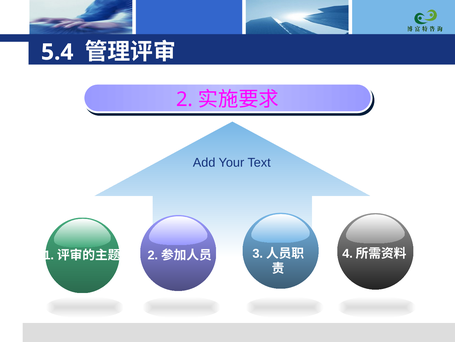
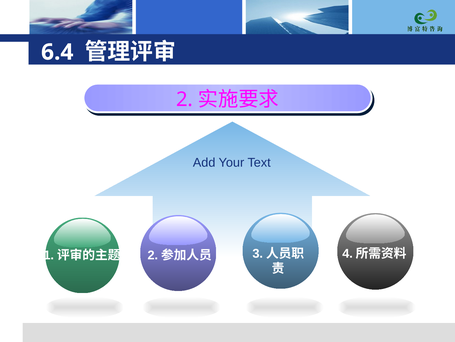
5.4: 5.4 -> 6.4
